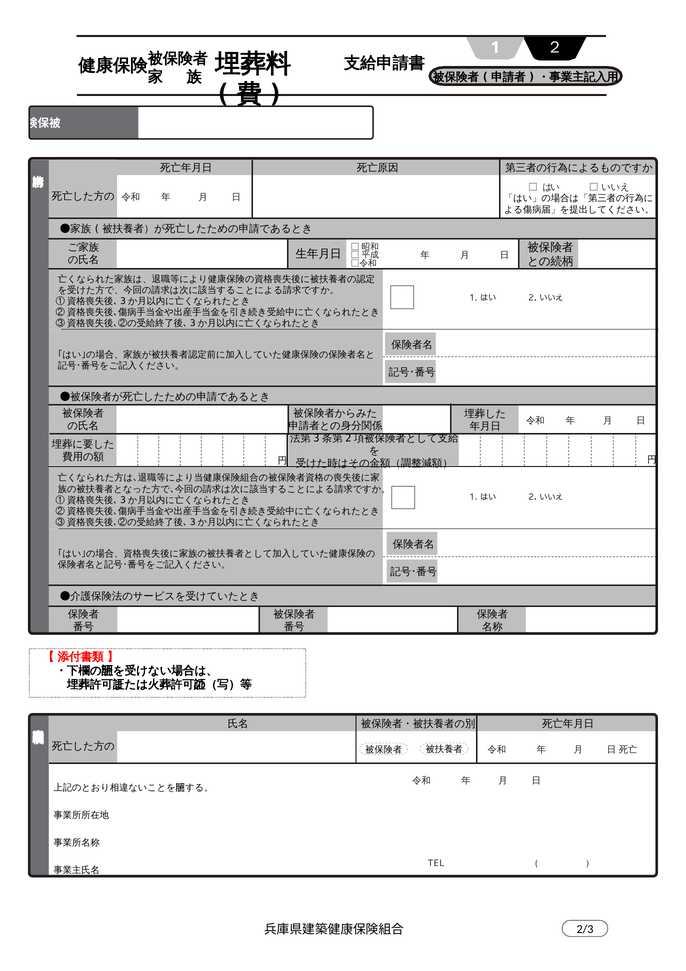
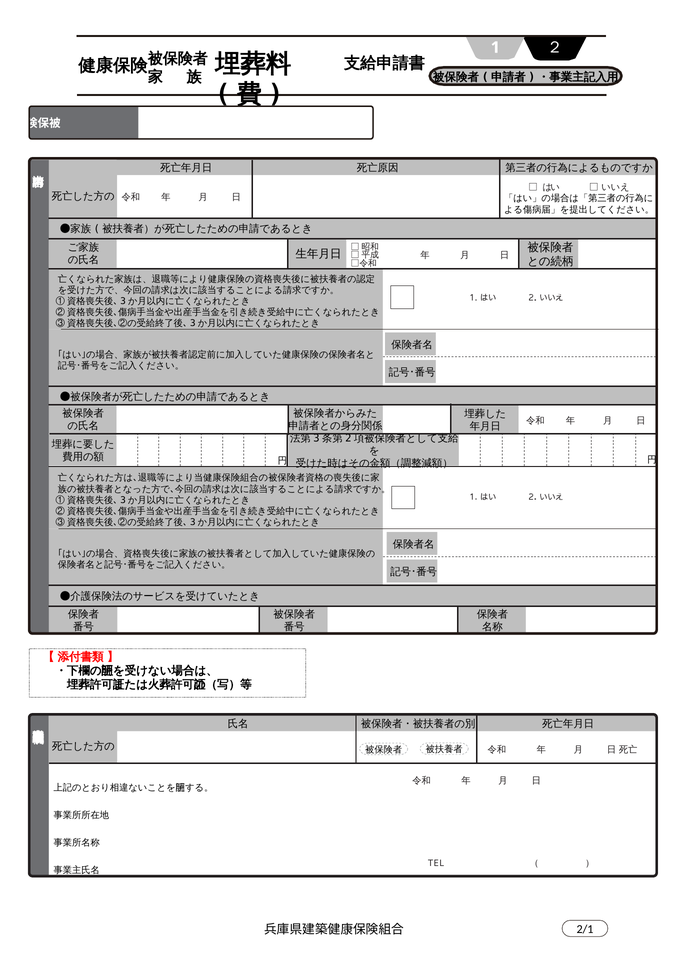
2/3: 2/3 -> 2/1
